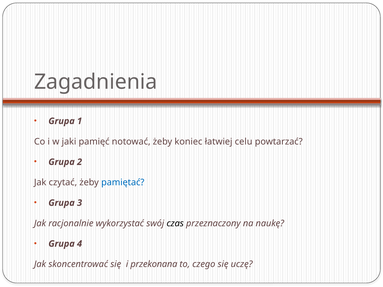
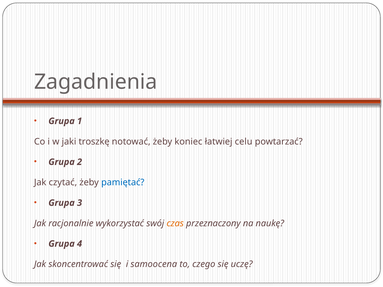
pamięć: pamięć -> troszkę
czas colour: black -> orange
przekonana: przekonana -> samoocena
